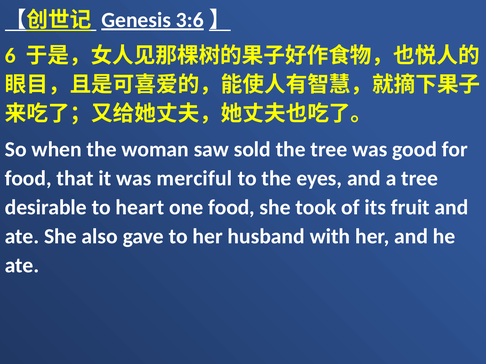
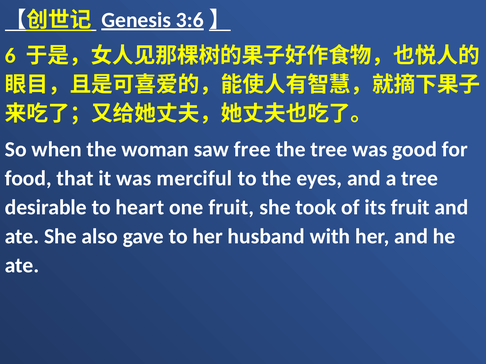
sold: sold -> free
one food: food -> fruit
